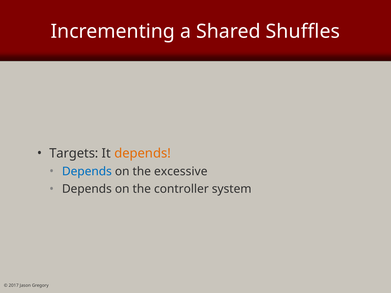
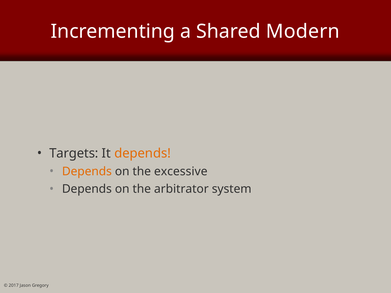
Shuffles: Shuffles -> Modern
Depends at (87, 172) colour: blue -> orange
controller: controller -> arbitrator
